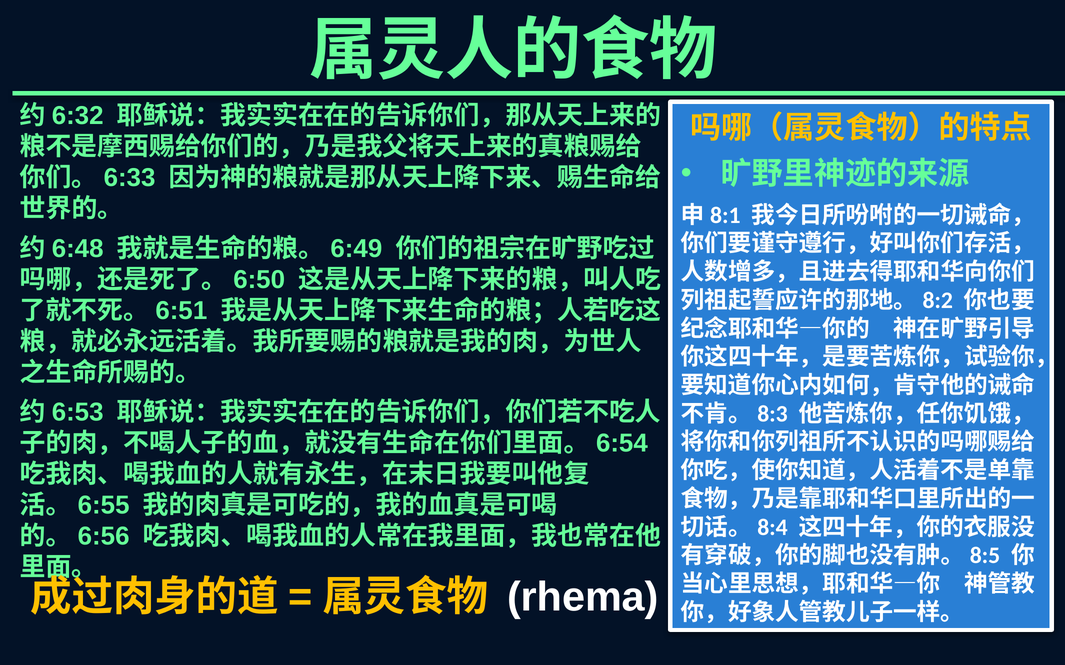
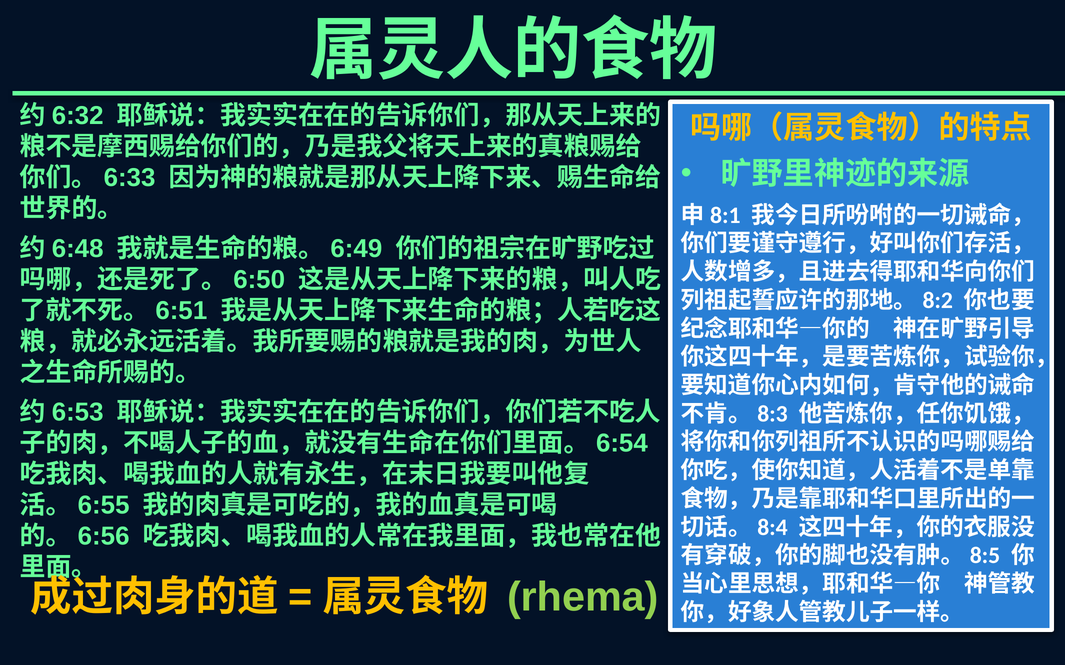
rhema colour: white -> light green
